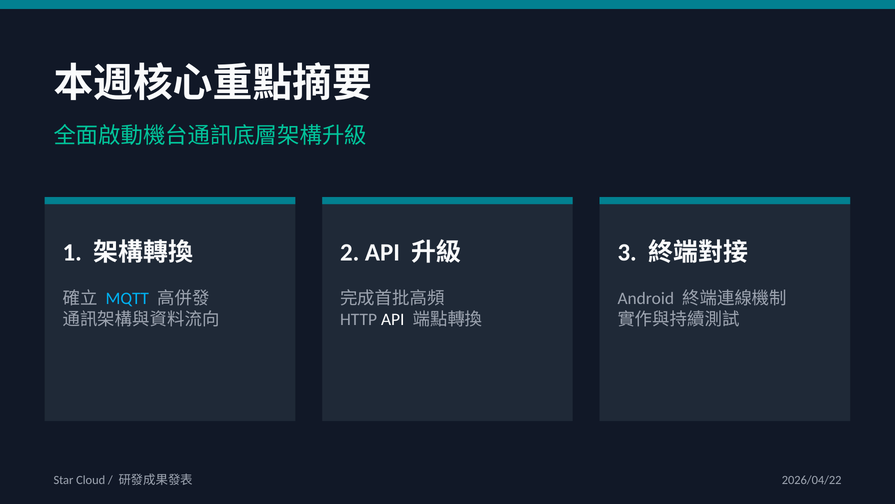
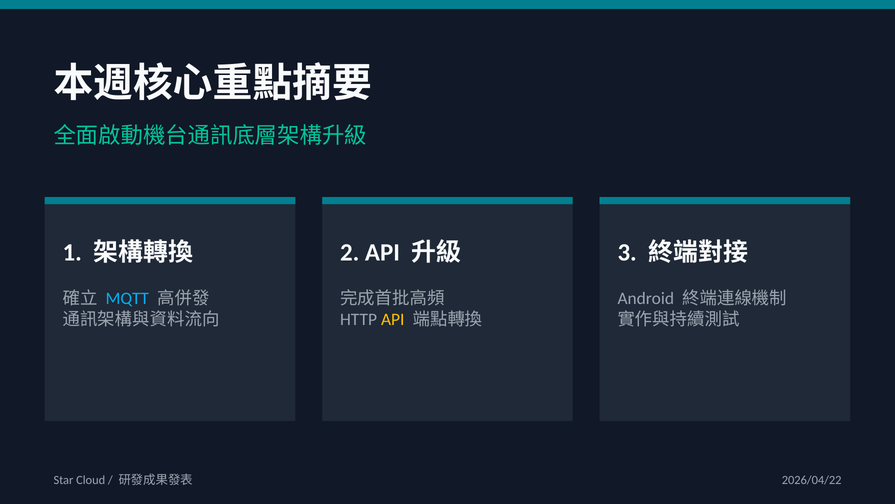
API at (393, 319) colour: white -> yellow
